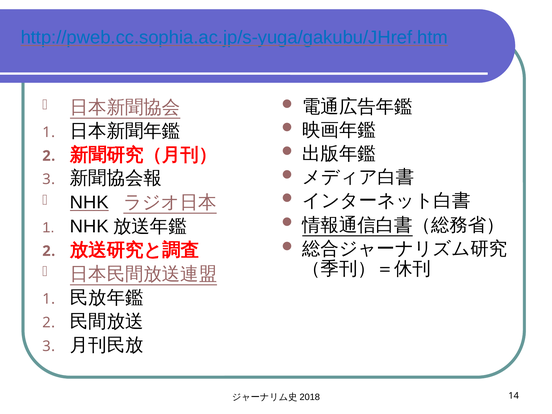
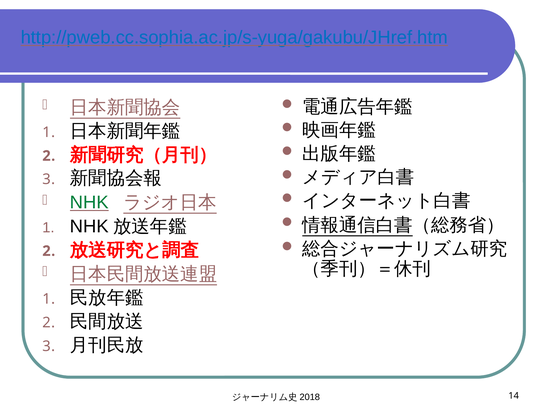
NHK at (89, 203) colour: black -> green
